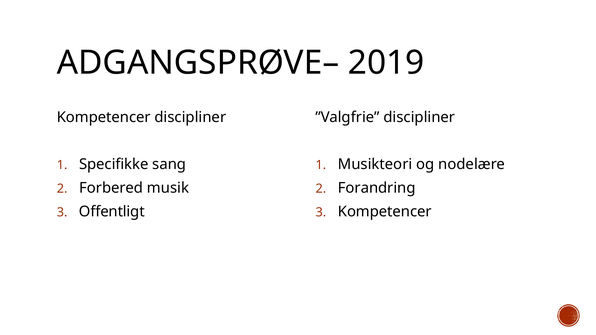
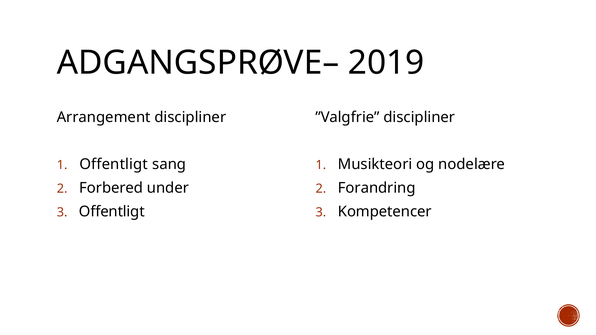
Kompetencer at (104, 117): Kompetencer -> Arrangement
Specifikke at (114, 165): Specifikke -> Offentligt
musik: musik -> under
